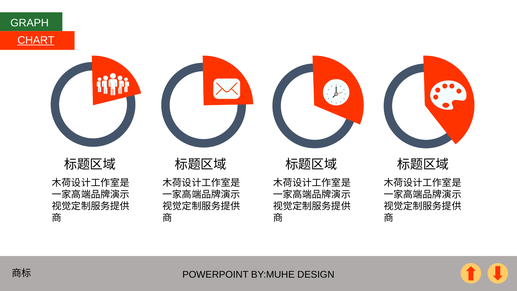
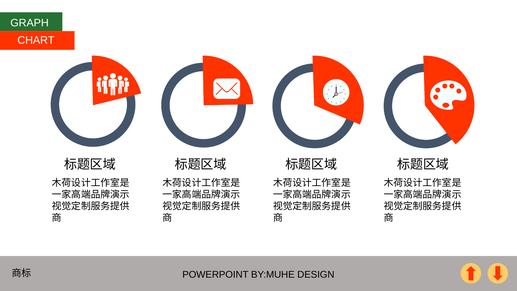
CHART underline: present -> none
